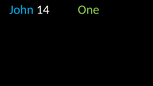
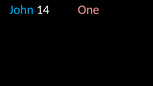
One colour: light green -> pink
